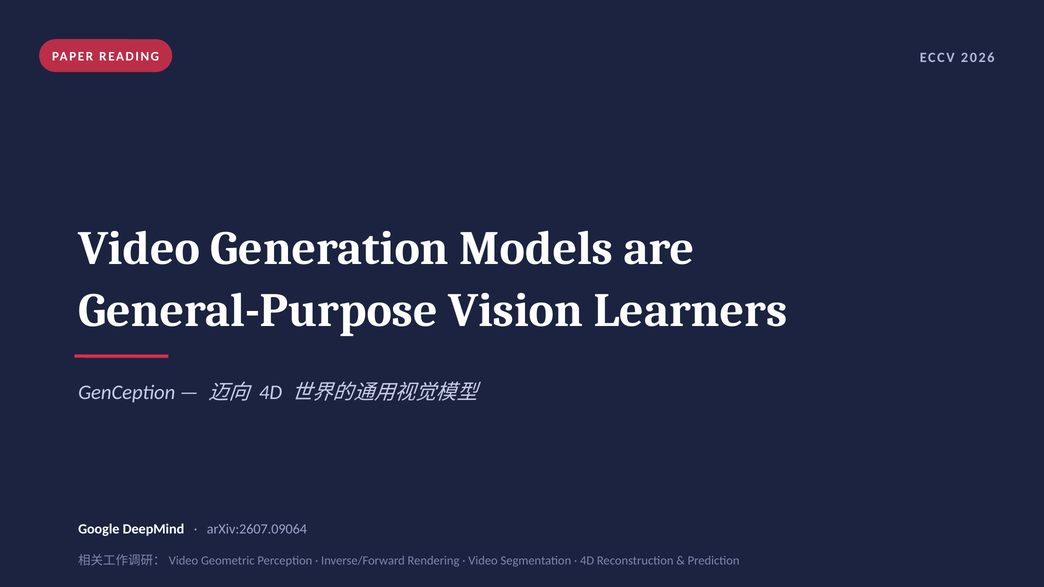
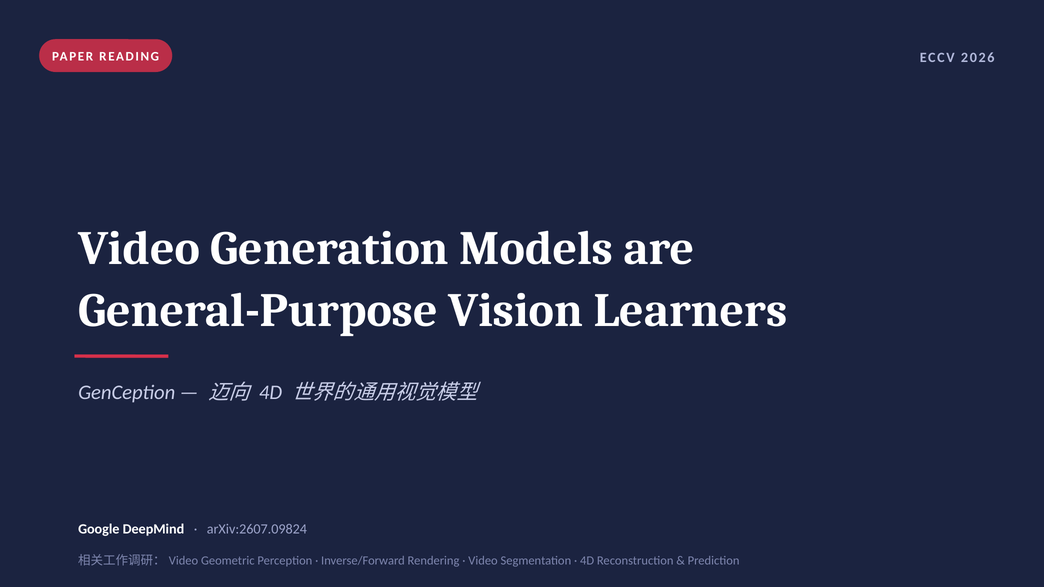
arXiv:2607.09064: arXiv:2607.09064 -> arXiv:2607.09824
